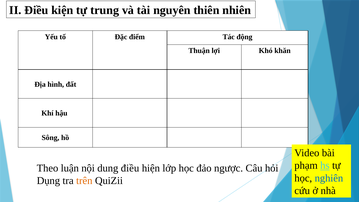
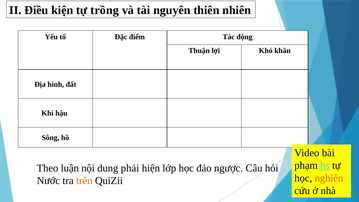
trung: trung -> trồng
dung điều: điều -> phải
nghiên colour: blue -> orange
Dụng: Dụng -> Nước
